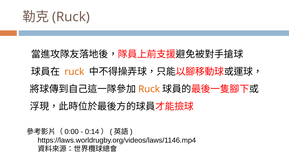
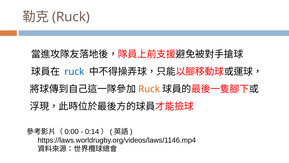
ruck at (74, 72) colour: orange -> blue
